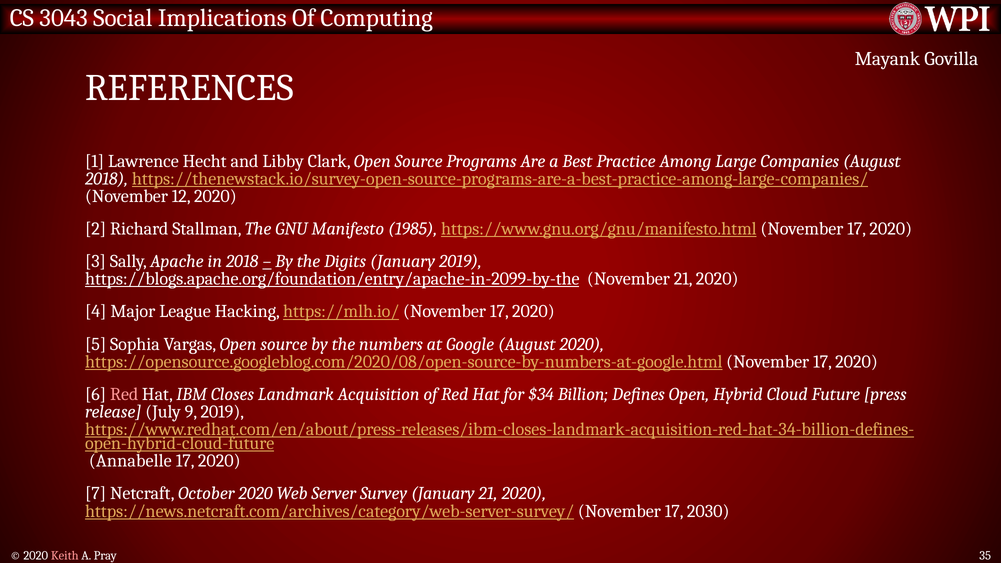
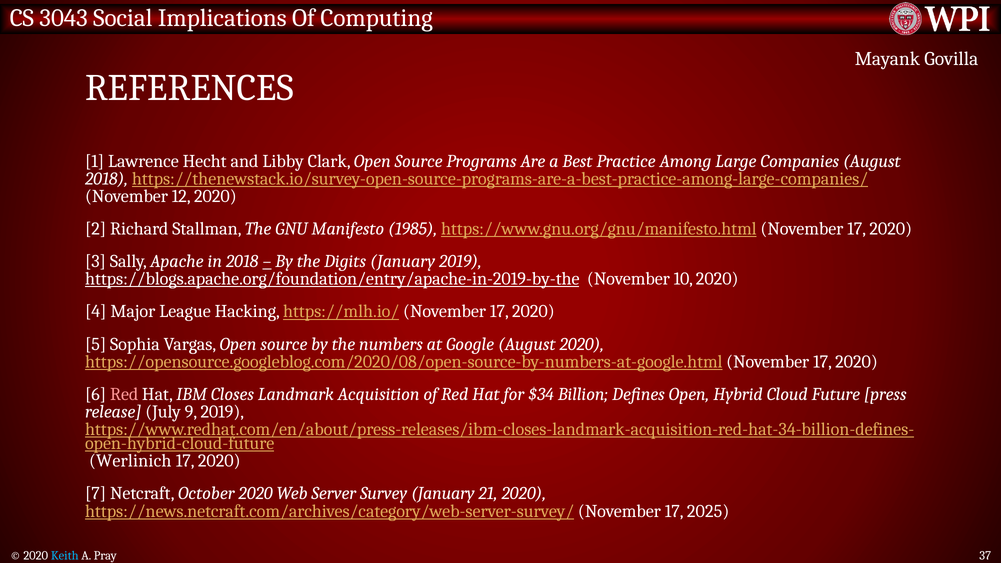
https://blogs.apache.org/foundation/entry/apache-in-2099-by-the: https://blogs.apache.org/foundation/entry/apache-in-2099-by-the -> https://blogs.apache.org/foundation/entry/apache-in-2019-by-the
November 21: 21 -> 10
Annabelle: Annabelle -> Werlinich
2030: 2030 -> 2025
Keith colour: pink -> light blue
35: 35 -> 37
